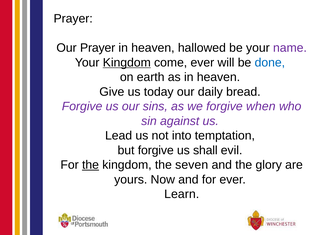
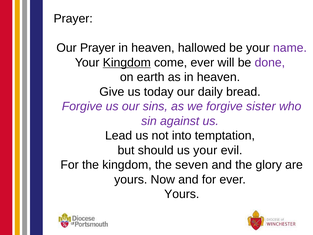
done colour: blue -> purple
when: when -> sister
but forgive: forgive -> should
us shall: shall -> your
the at (91, 165) underline: present -> none
Learn at (182, 194): Learn -> Yours
